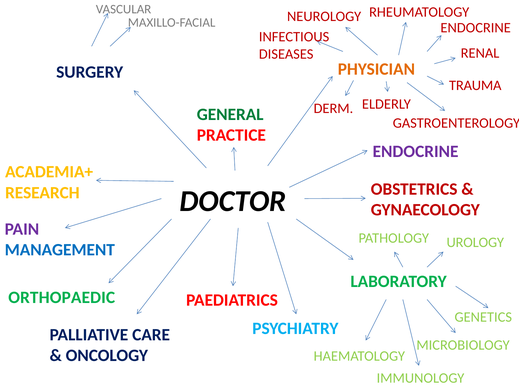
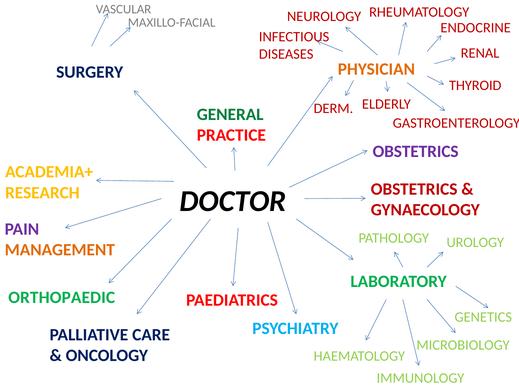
TRAUMA: TRAUMA -> THYROID
ENDOCRINE at (416, 152): ENDOCRINE -> OBSTETRICS
MANAGEMENT colour: blue -> orange
